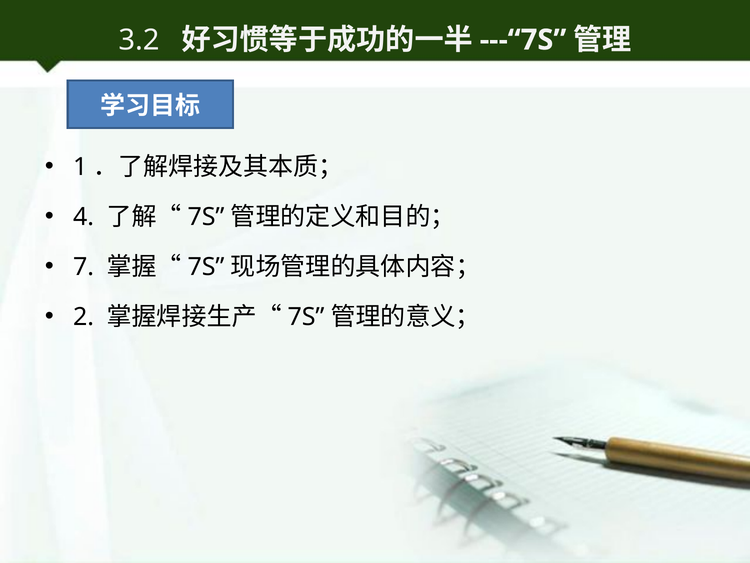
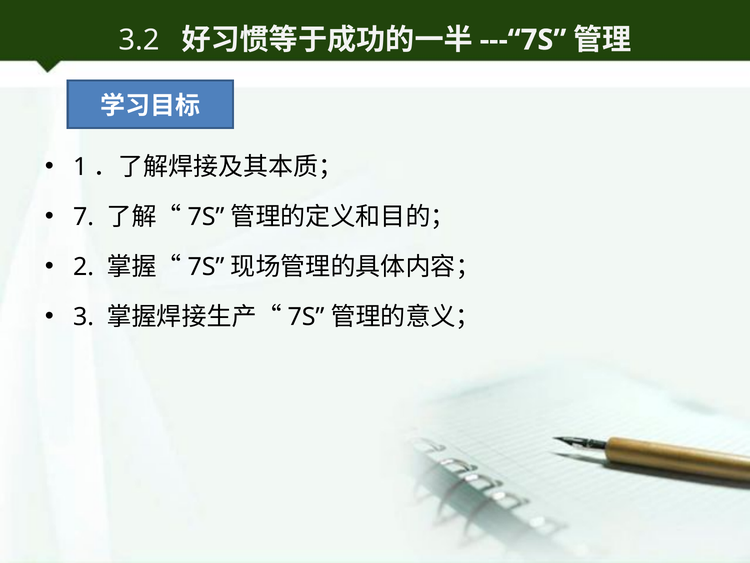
4: 4 -> 7
7: 7 -> 2
2: 2 -> 3
